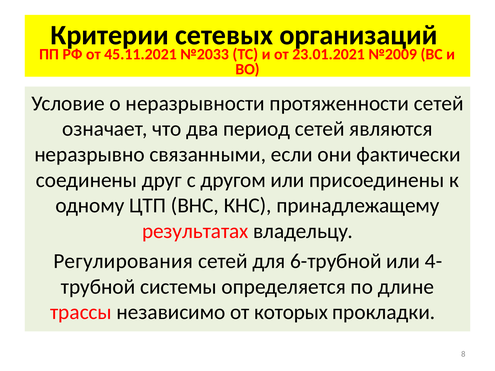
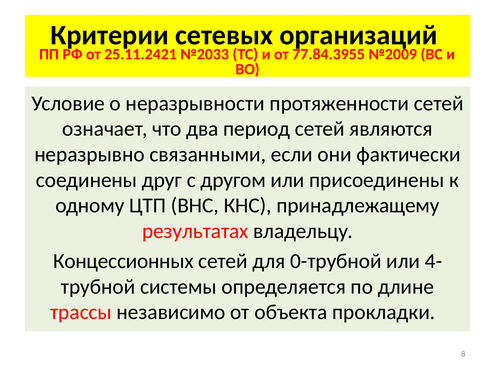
45.11.2021: 45.11.2021 -> 25.11.2421
23.01.2021: 23.01.2021 -> 77.84.3955
Регулирования: Регулирования -> Концессионных
6-трубной: 6-трубной -> 0-трубной
которых: которых -> объекта
